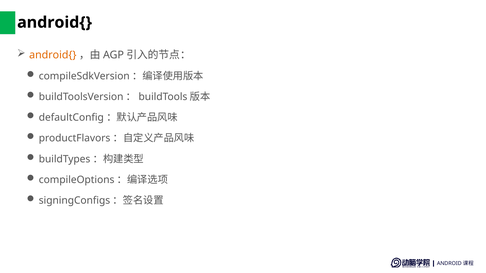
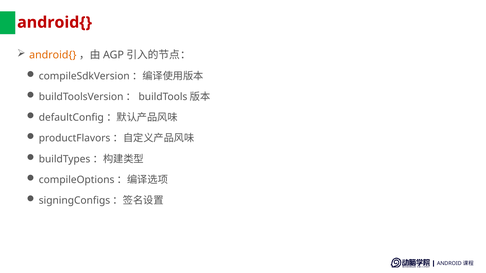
android{ at (55, 22) colour: black -> red
